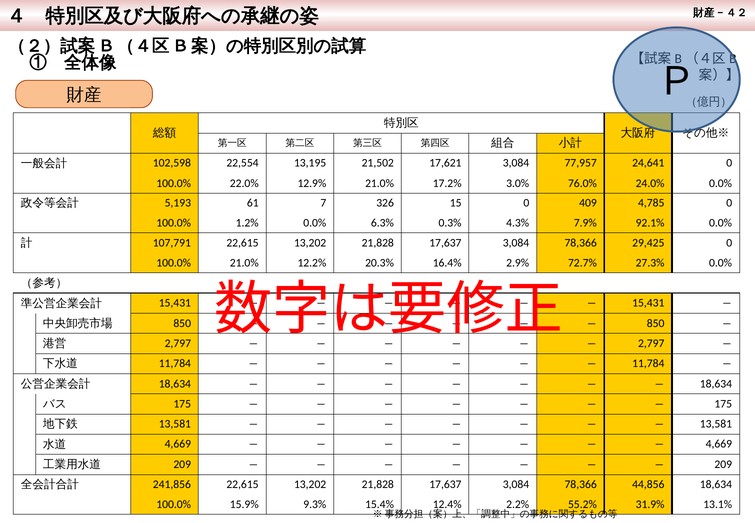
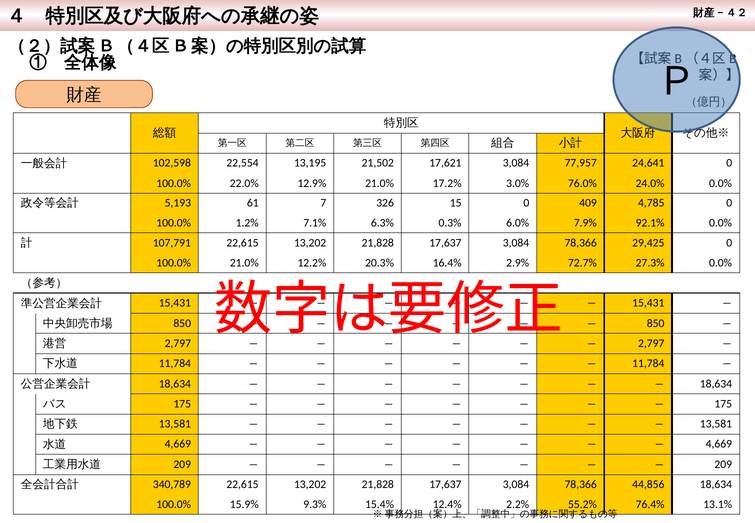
1.2% 0.0%: 0.0% -> 7.1%
4.3%: 4.3% -> 6.0%
241,856: 241,856 -> 340,789
31.9%: 31.9% -> 76.4%
